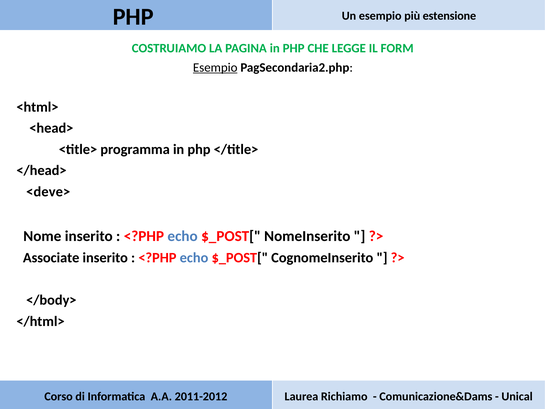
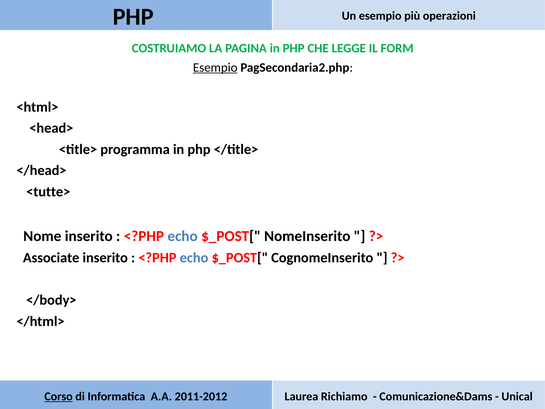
estensione: estensione -> operazioni
<deve>: <deve> -> <tutte>
Corso underline: none -> present
